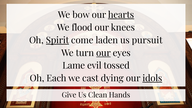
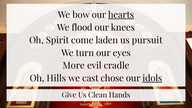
Spirit underline: present -> none
our at (103, 53) underline: present -> none
Lame: Lame -> More
tossed: tossed -> cradle
Each: Each -> Hills
dying: dying -> chose
